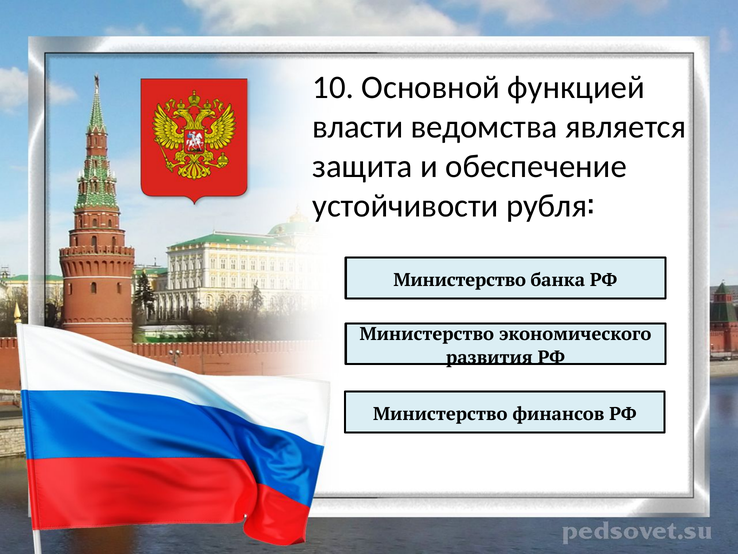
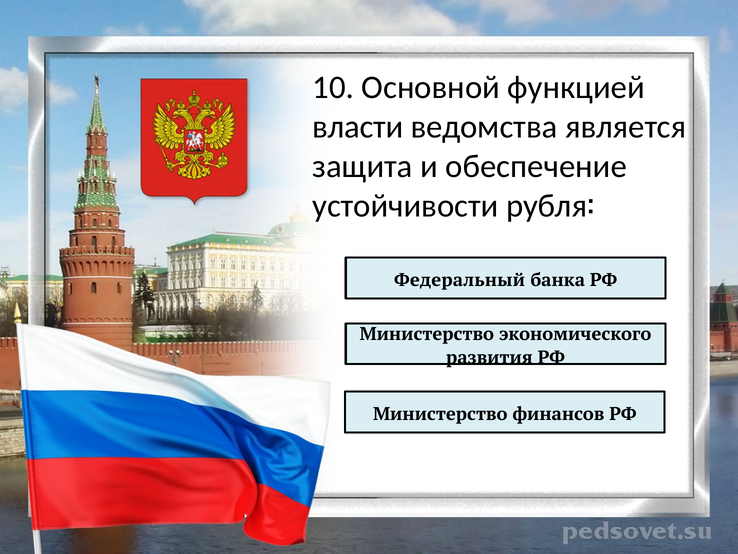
Министерство at (460, 280): Министерство -> Федеральный
